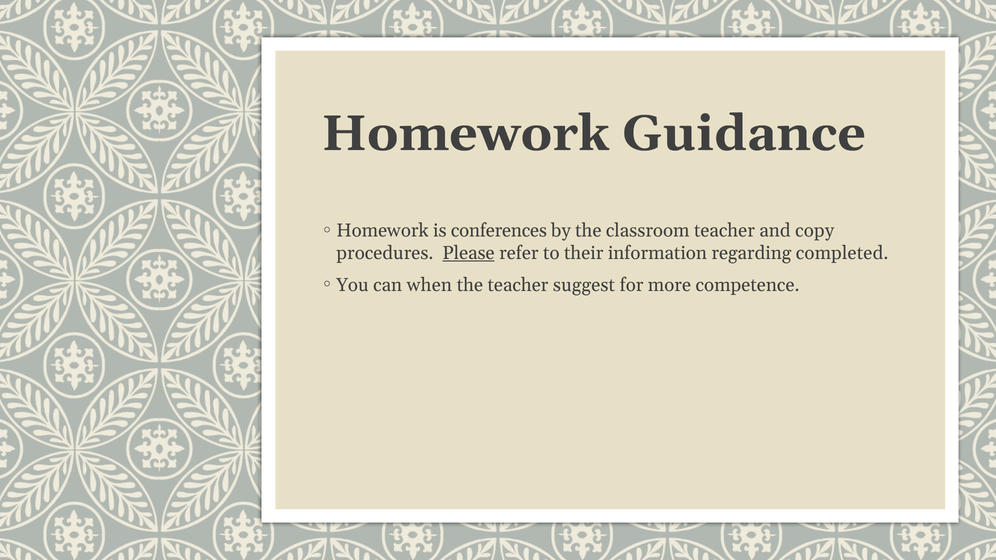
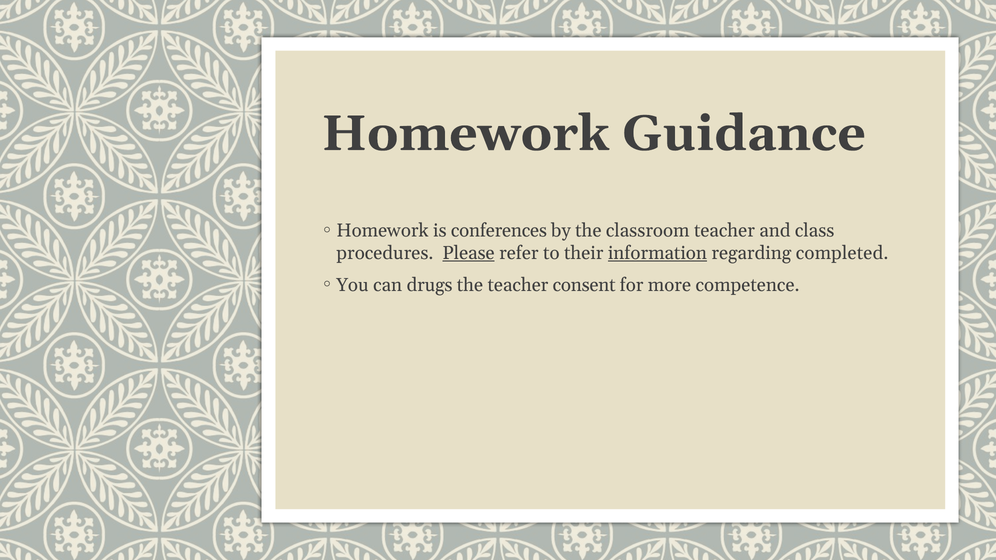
copy: copy -> class
information underline: none -> present
when: when -> drugs
suggest: suggest -> consent
